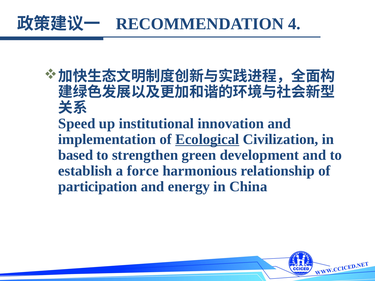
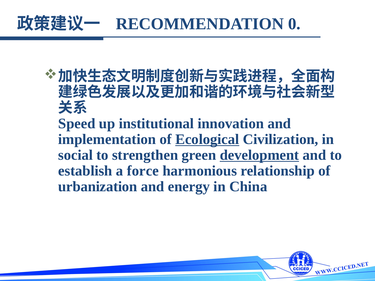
4: 4 -> 0
based: based -> social
development underline: none -> present
participation: participation -> urbanization
